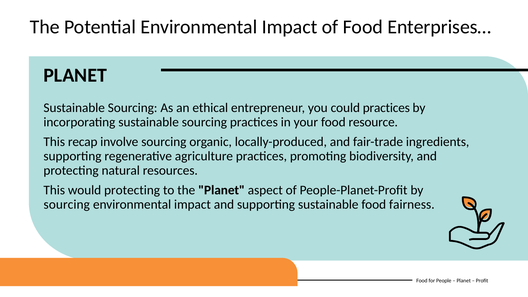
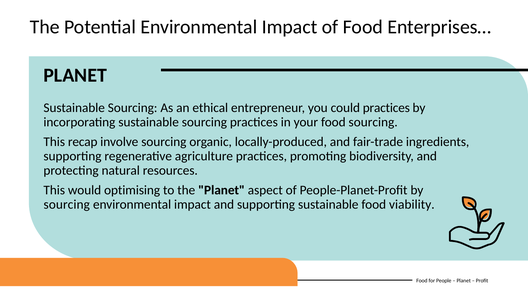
food resource: resource -> sourcing
would protecting: protecting -> optimising
fairness: fairness -> viability
